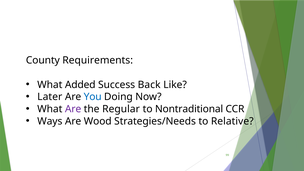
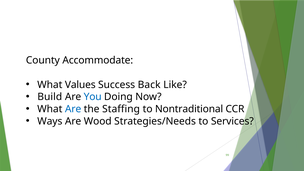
Requirements: Requirements -> Accommodate
Added: Added -> Values
Later: Later -> Build
Are at (73, 109) colour: purple -> blue
Regular: Regular -> Staffing
Relative: Relative -> Services
